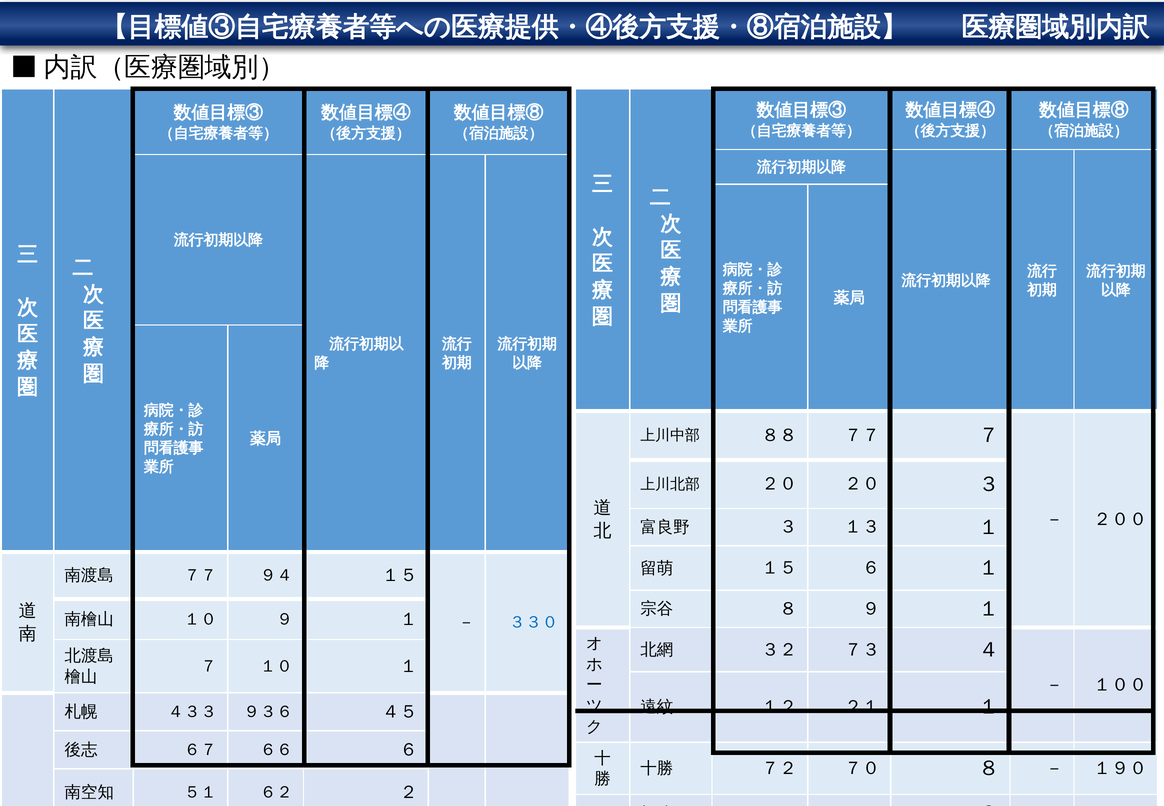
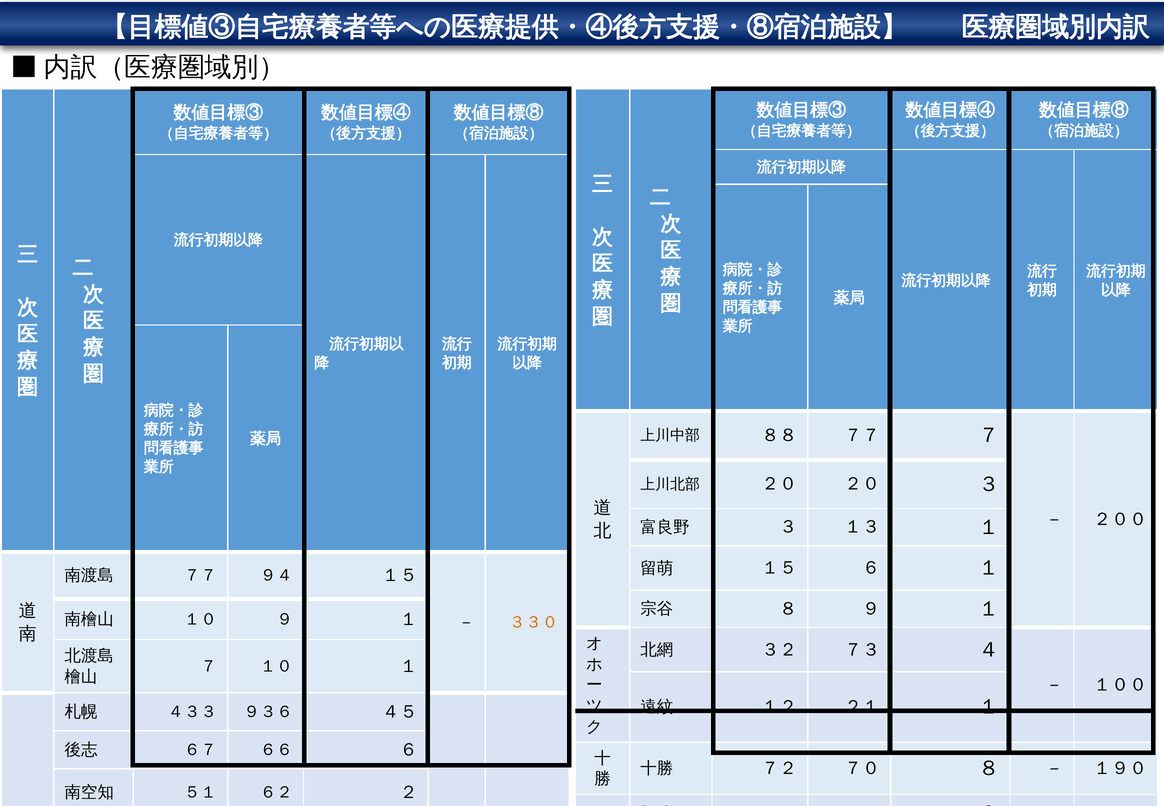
３３０ colour: blue -> orange
